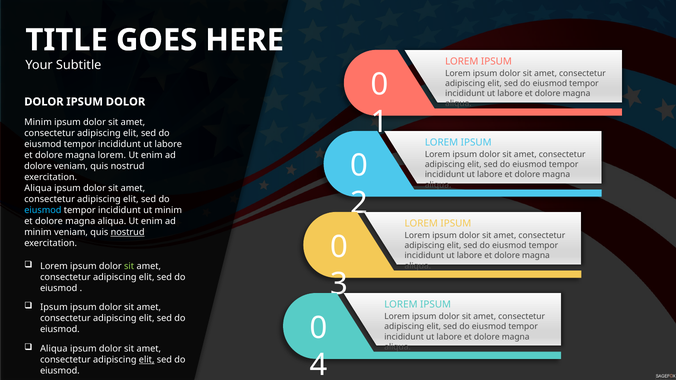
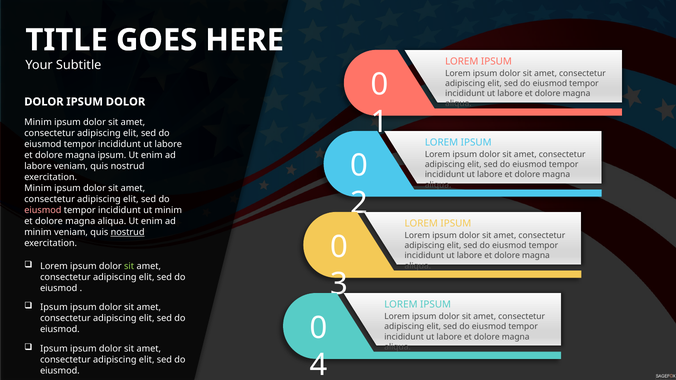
magna lorem: lorem -> ipsum
dolore at (38, 166): dolore -> labore
Aliqua at (38, 188): Aliqua -> Minim
eiusmod at (43, 210) colour: light blue -> pink
Aliqua at (54, 349): Aliqua -> Ipsum
elit at (147, 360) underline: present -> none
